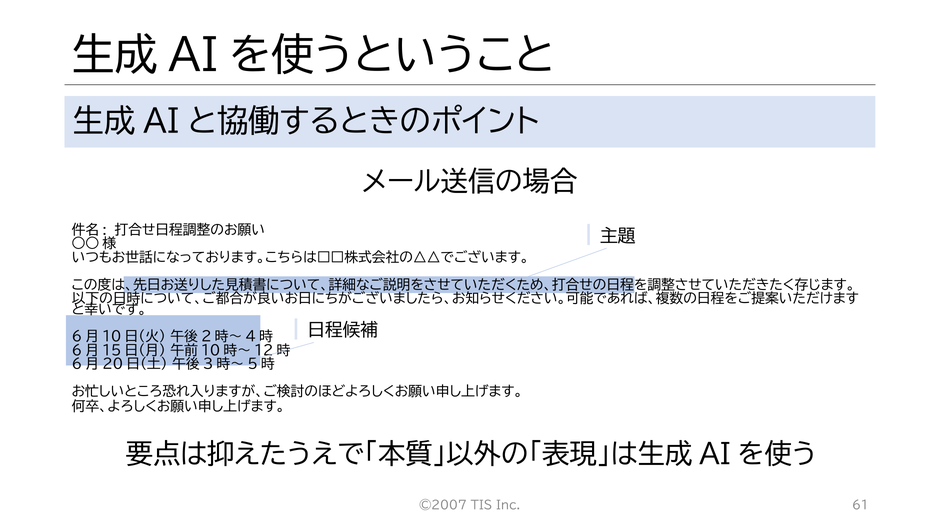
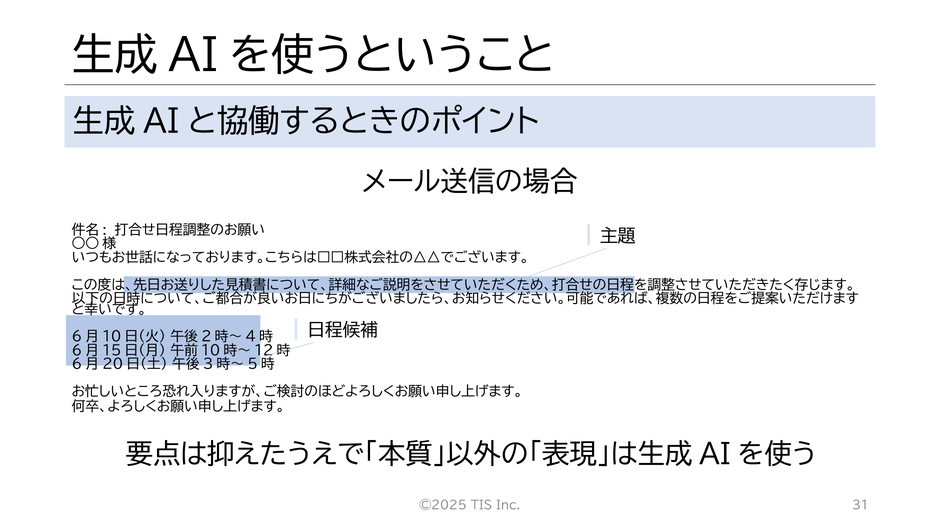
©2007: ©2007 -> ©2025
61: 61 -> 31
